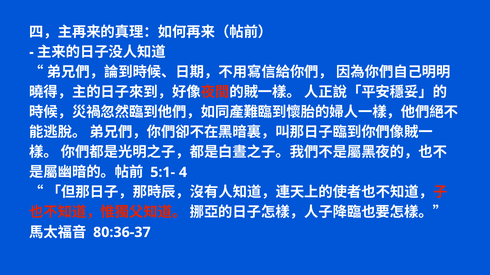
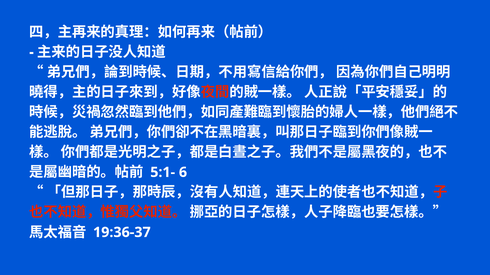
4: 4 -> 6
80:36-37: 80:36-37 -> 19:36-37
